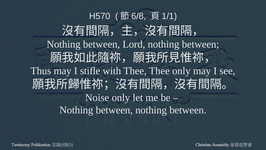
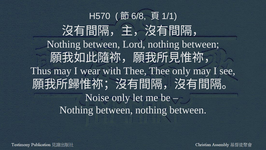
stifle: stifle -> wear
